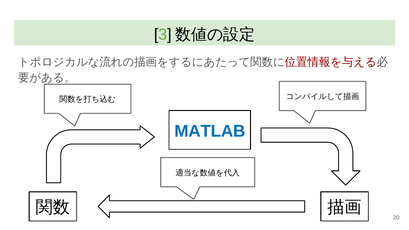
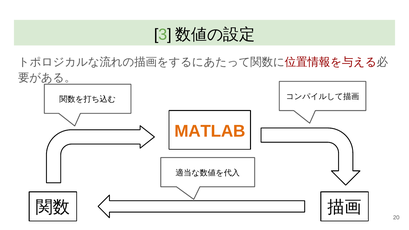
MATLAB colour: blue -> orange
